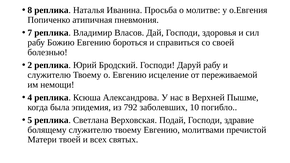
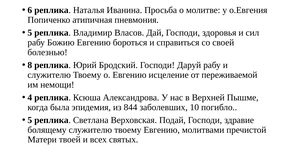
8: 8 -> 6
7 at (30, 33): 7 -> 5
2: 2 -> 8
792: 792 -> 844
